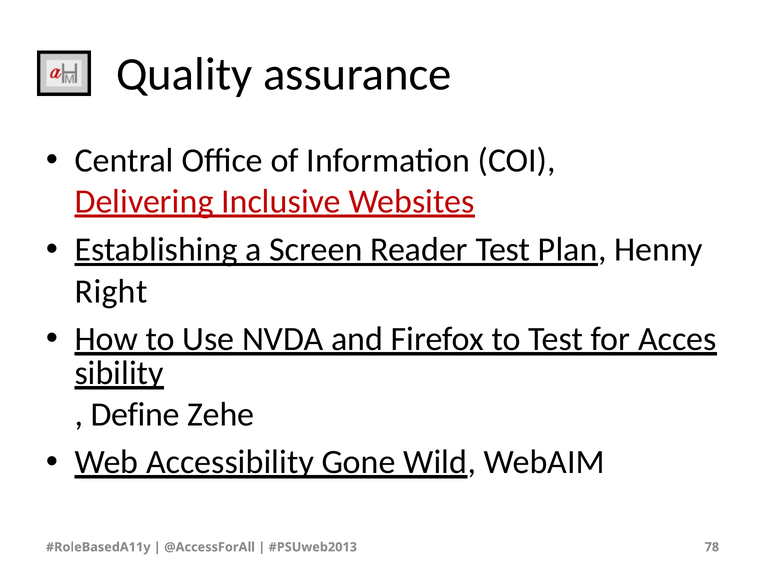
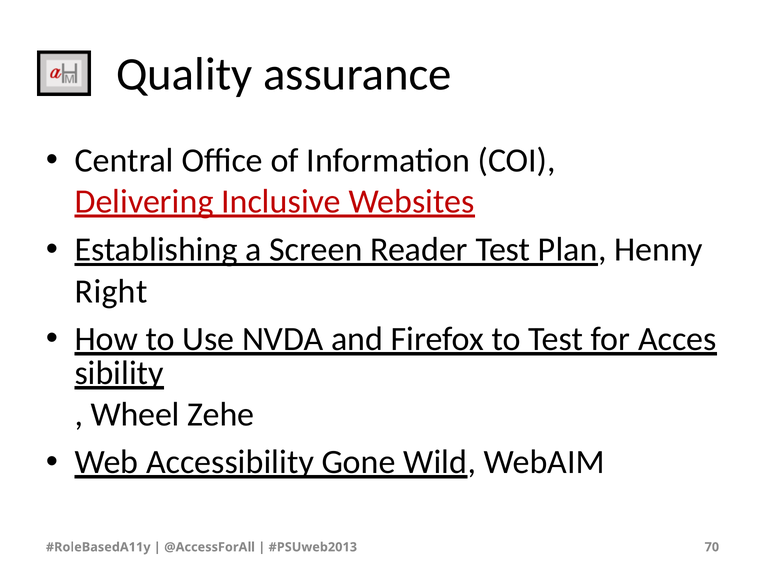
Define: Define -> Wheel
78: 78 -> 70
